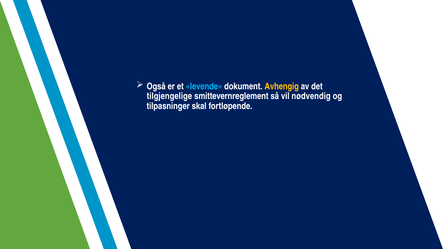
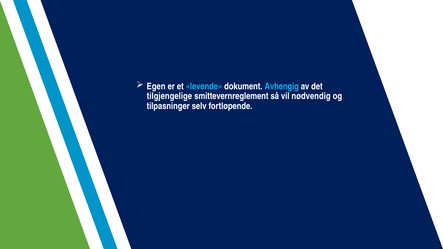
Også: Også -> Egen
Avhengig colour: yellow -> light blue
skal: skal -> selv
